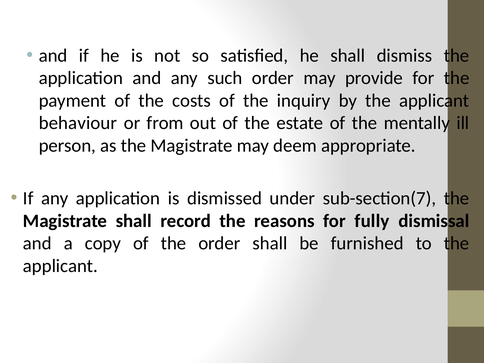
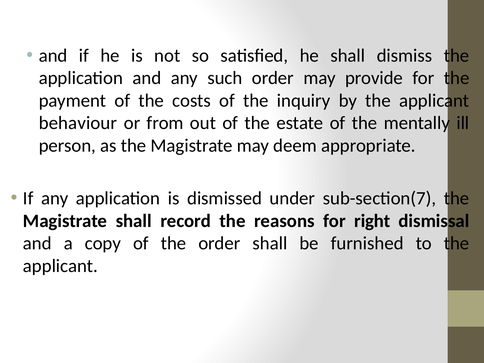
fully: fully -> right
